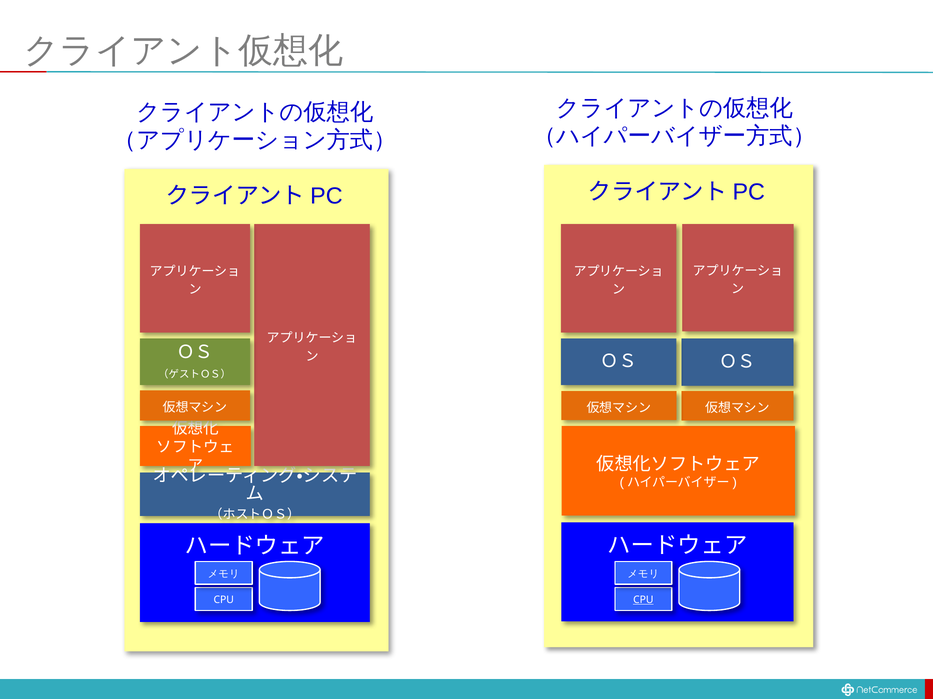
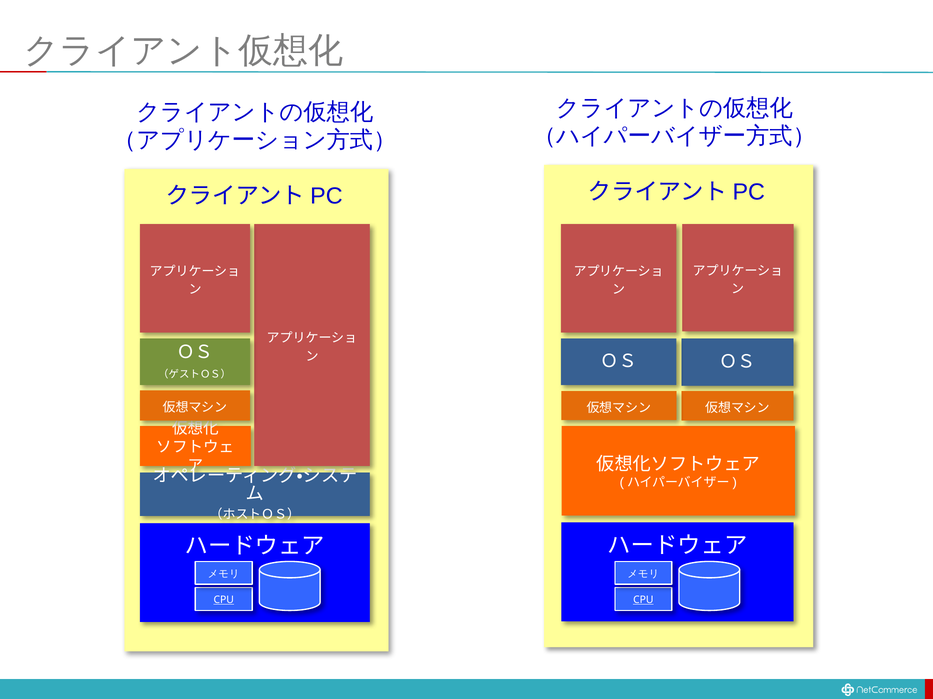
CPU at (224, 600) underline: none -> present
